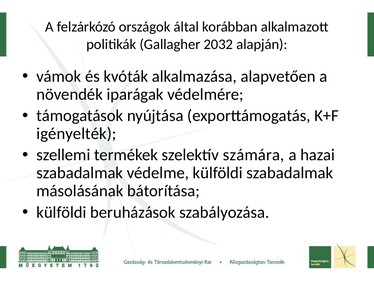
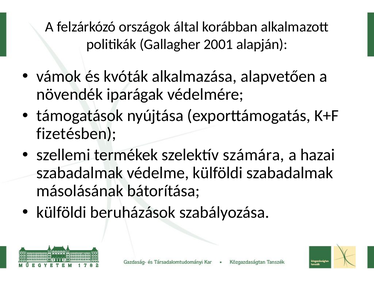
2032: 2032 -> 2001
igényelték: igényelték -> fizetésben
